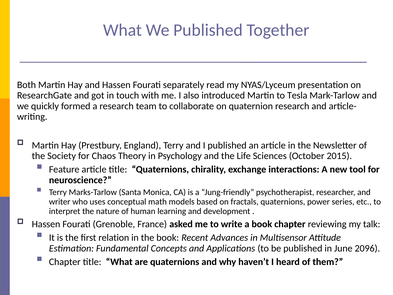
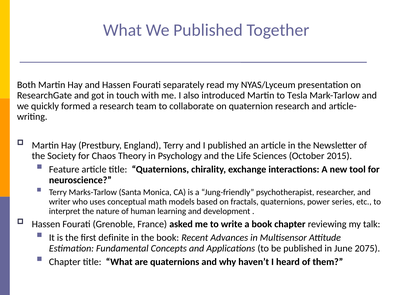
relation: relation -> definite
2096: 2096 -> 2075
